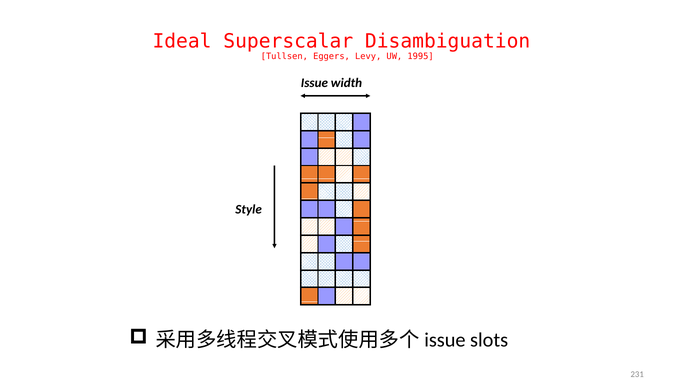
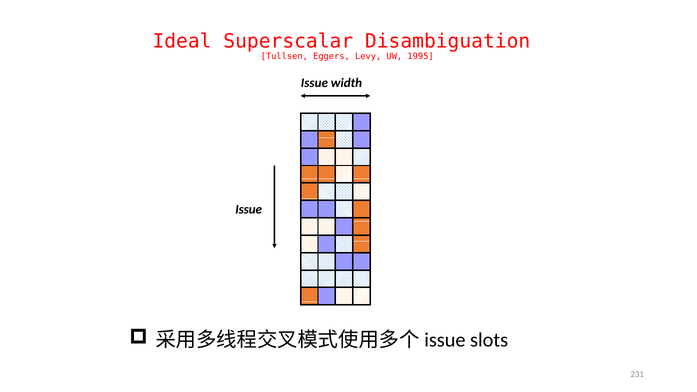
Style at (249, 209): Style -> Issue
